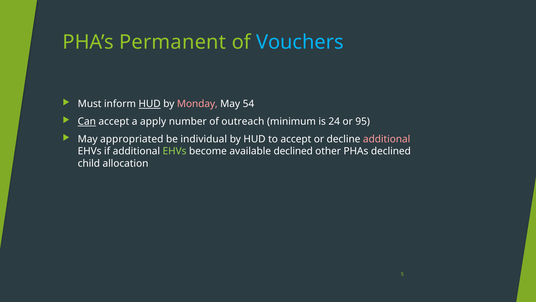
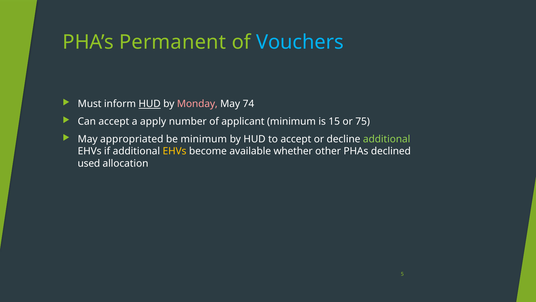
54: 54 -> 74
Can underline: present -> none
outreach: outreach -> applicant
24: 24 -> 15
95: 95 -> 75
be individual: individual -> minimum
additional at (387, 139) colour: pink -> light green
EHVs at (175, 151) colour: light green -> yellow
available declined: declined -> whether
child: child -> used
